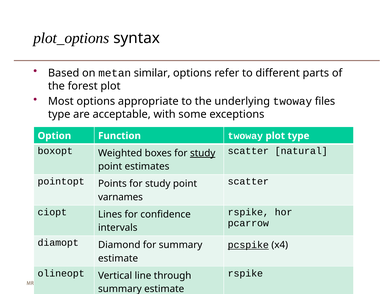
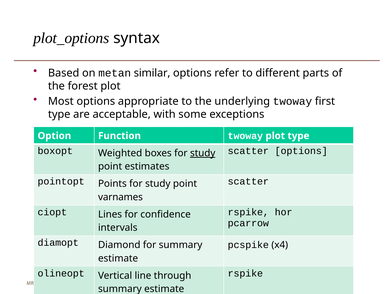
files: files -> first
scatter natural: natural -> options
pcspike underline: present -> none
